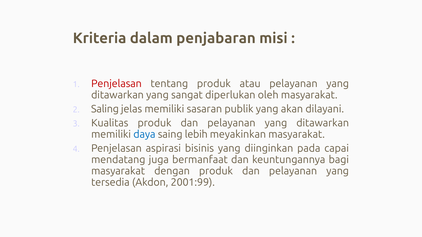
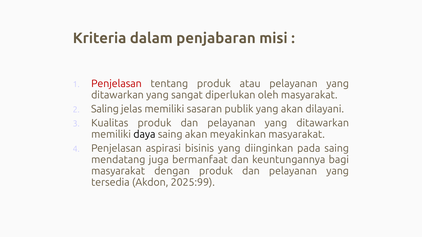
daya colour: blue -> black
saing lebih: lebih -> akan
pada capai: capai -> saing
2001:99: 2001:99 -> 2025:99
